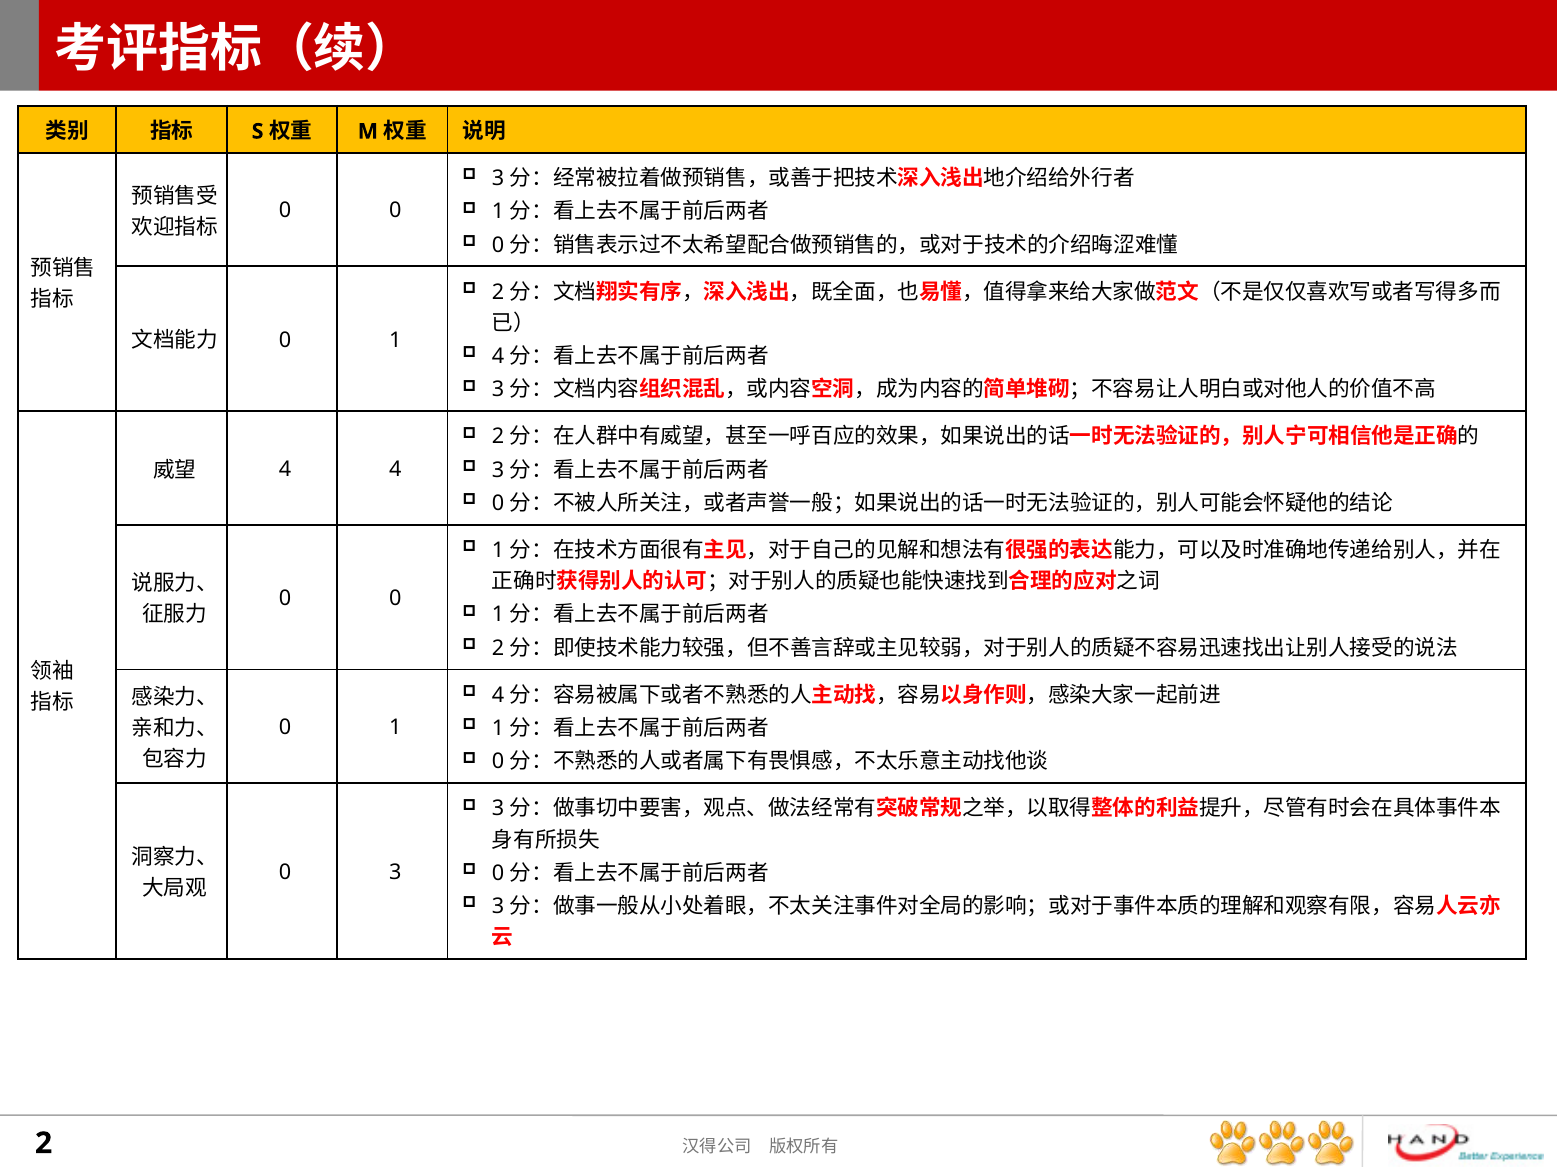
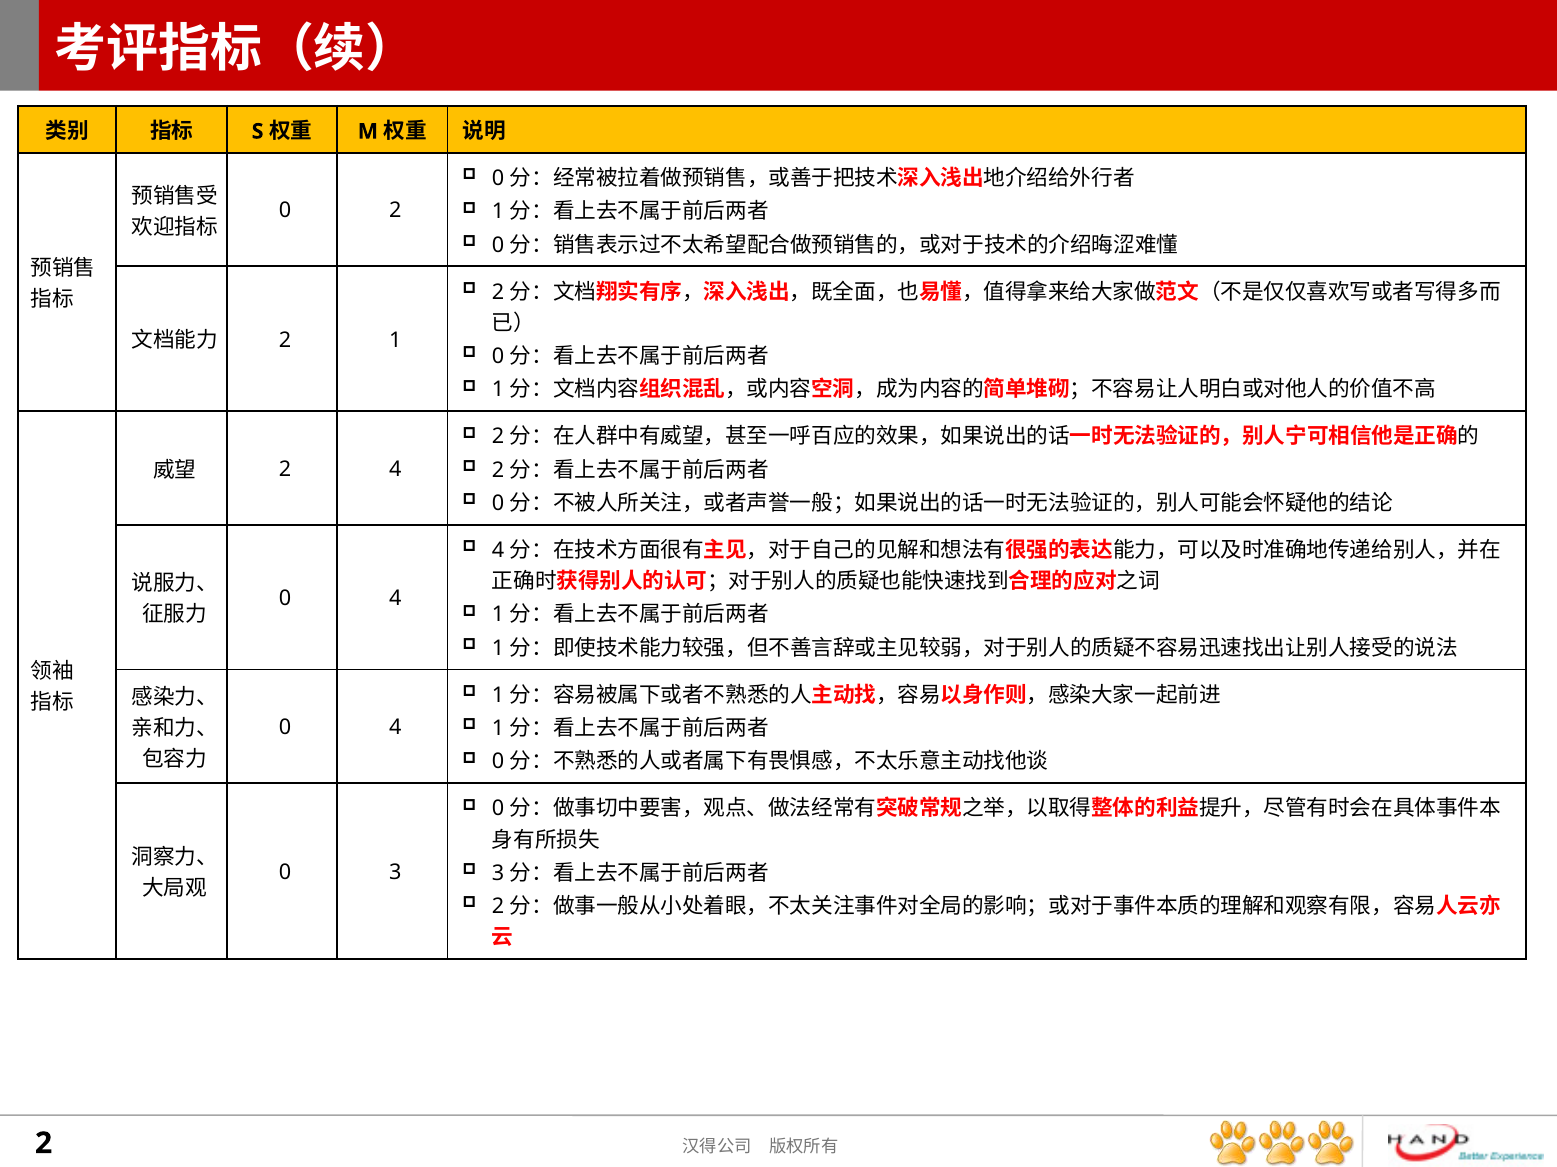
3 at (498, 178): 3 -> 0
0 at (395, 211): 0 -> 2
0 at (285, 340): 0 -> 2
4 at (498, 357): 4 -> 0
3 at (498, 390): 3 -> 1
3 at (498, 470): 3 -> 2
4 at (285, 469): 4 -> 2
1 at (498, 551): 1 -> 4
0 at (395, 599): 0 -> 4
2 at (498, 648): 2 -> 1
4 at (498, 696): 4 -> 1
1 at (395, 728): 1 -> 4
3 at (498, 809): 3 -> 0
0 at (498, 874): 0 -> 3
3 at (498, 907): 3 -> 2
